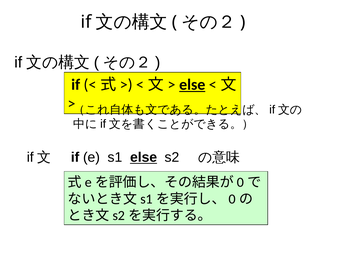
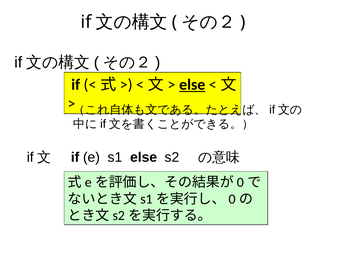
else at (144, 158) underline: present -> none
